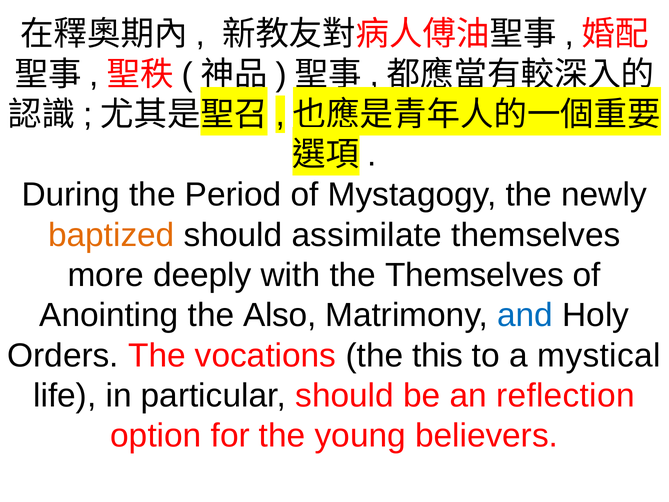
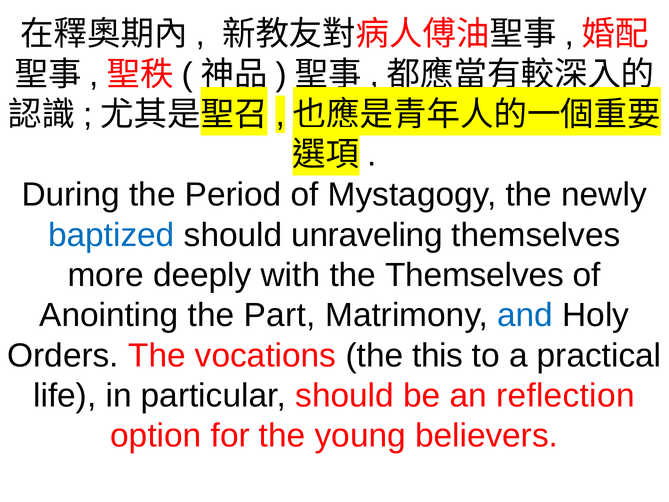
baptized colour: orange -> blue
assimilate: assimilate -> unraveling
Also: Also -> Part
mystical: mystical -> practical
